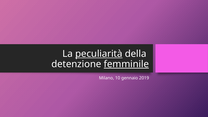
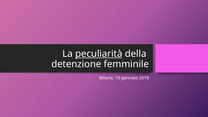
femminile underline: present -> none
